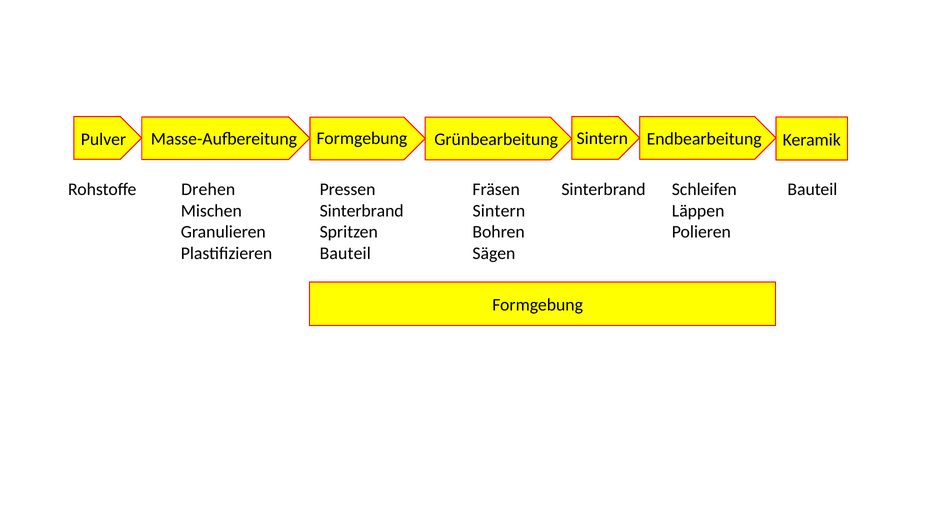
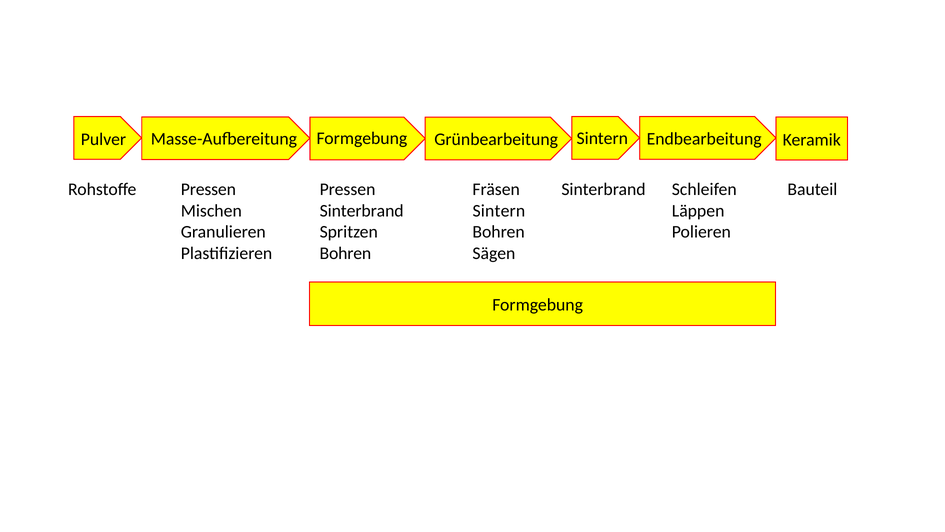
Drehen at (208, 189): Drehen -> Pressen
Bauteil at (345, 253): Bauteil -> Bohren
